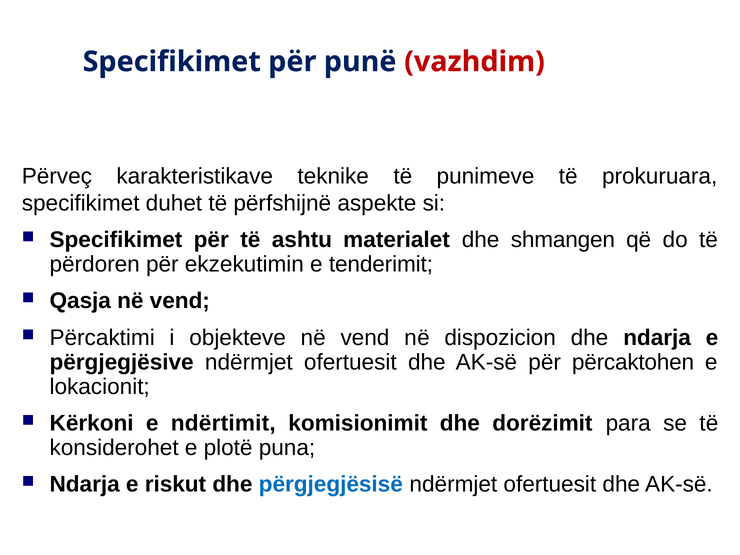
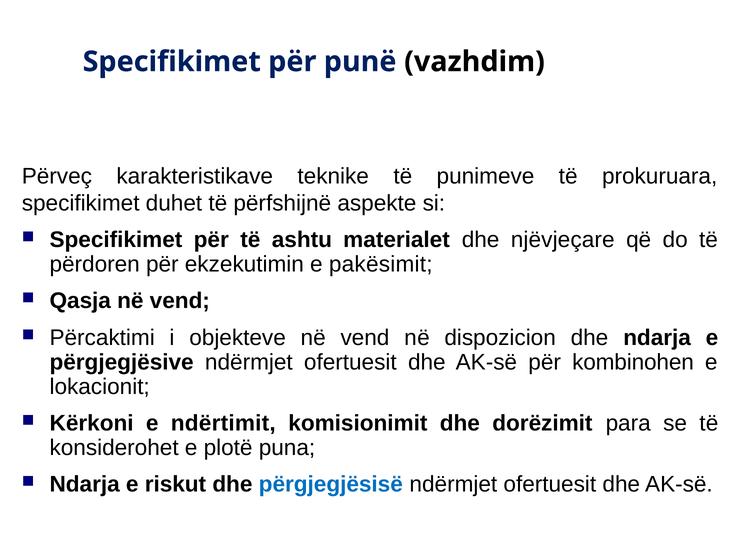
vazhdim colour: red -> black
shmangen: shmangen -> njëvjeçare
tenderimit: tenderimit -> pakësimit
përcaktohen: përcaktohen -> kombinohen
